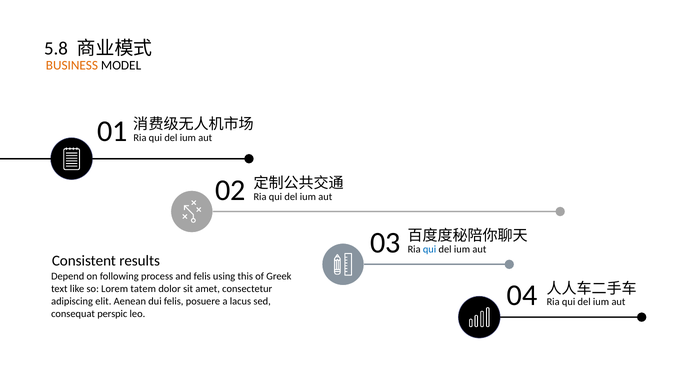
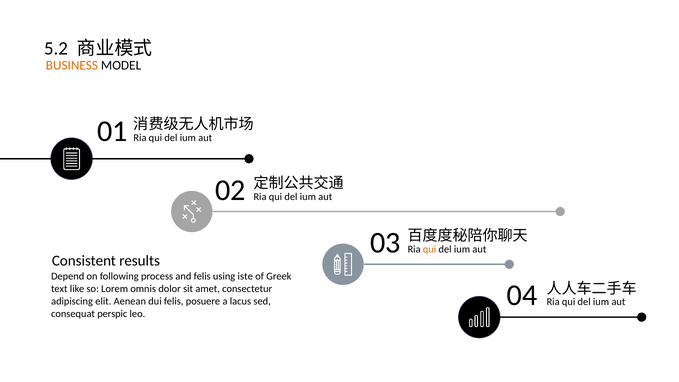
5.8: 5.8 -> 5.2
qui at (430, 249) colour: blue -> orange
this: this -> iste
tatem: tatem -> omnis
